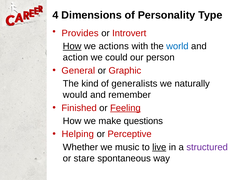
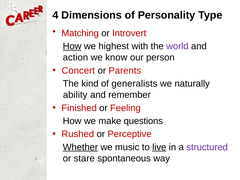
Provides: Provides -> Matching
actions: actions -> highest
world colour: blue -> purple
could: could -> know
General: General -> Concert
Graphic: Graphic -> Parents
would: would -> ability
Feeling underline: present -> none
Helping: Helping -> Rushed
Whether underline: none -> present
